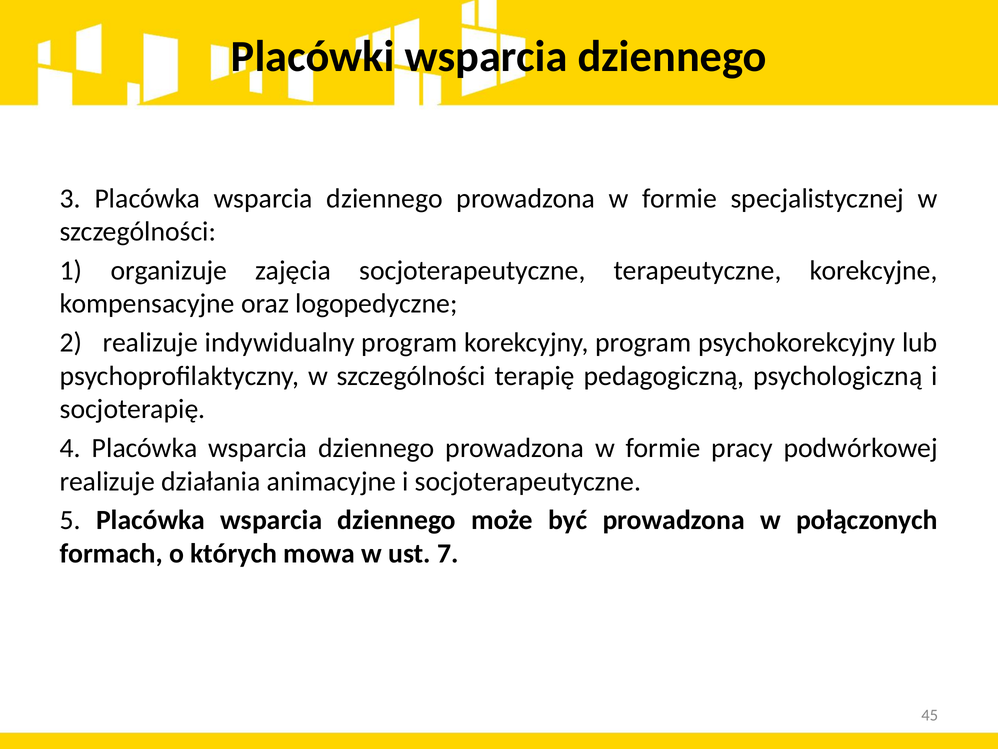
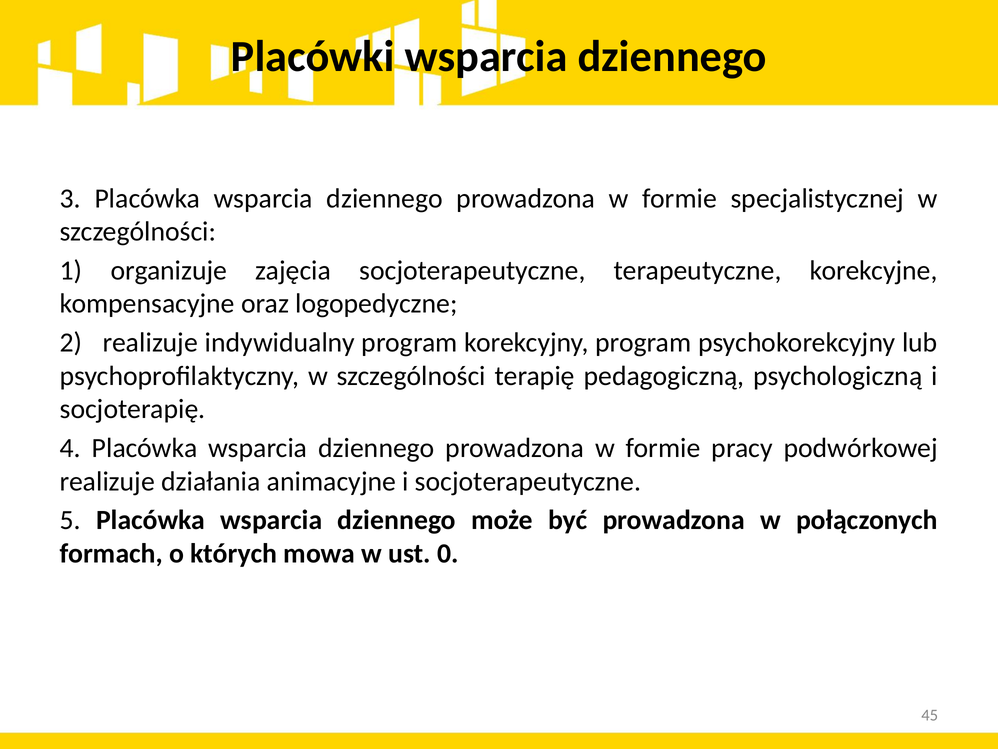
7: 7 -> 0
